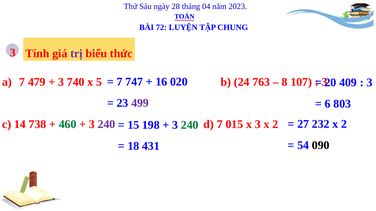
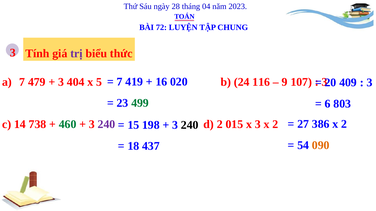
747: 747 -> 419
740: 740 -> 404
763: 763 -> 116
8: 8 -> 9
499 colour: purple -> green
232: 232 -> 386
d 7: 7 -> 2
240 at (190, 125) colour: green -> black
090 colour: black -> orange
431: 431 -> 437
